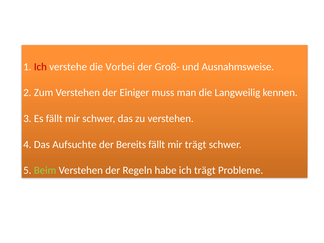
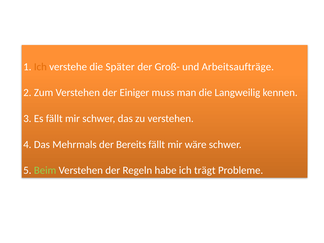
Ich at (40, 67) colour: red -> orange
Vorbei: Vorbei -> Später
Ausnahmsweise: Ausnahmsweise -> Arbeitsaufträge
Aufsuchte: Aufsuchte -> Mehrmals
mir trägt: trägt -> wäre
